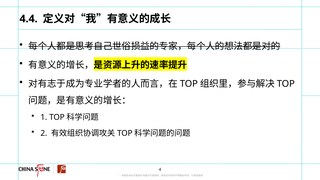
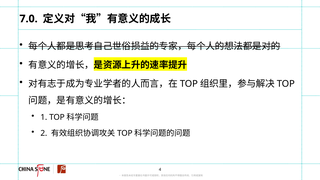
4.4: 4.4 -> 7.0
